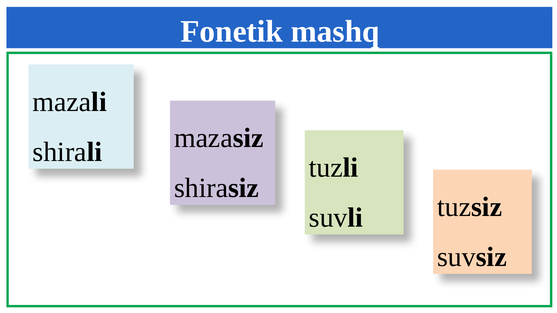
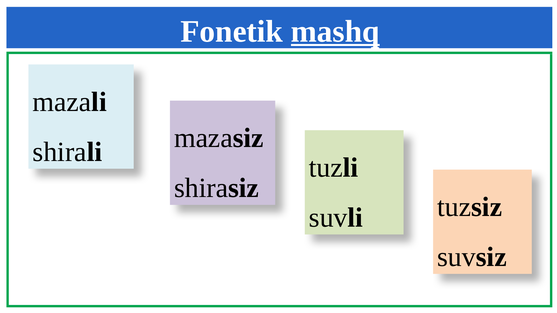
mashq underline: none -> present
